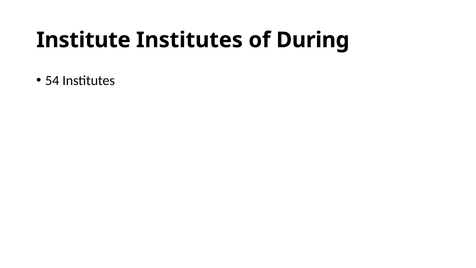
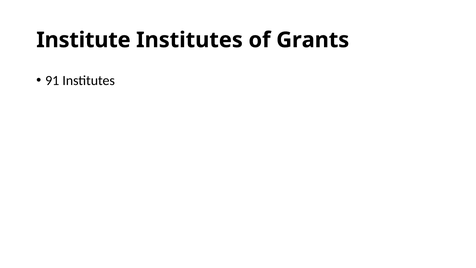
During: During -> Grants
54: 54 -> 91
